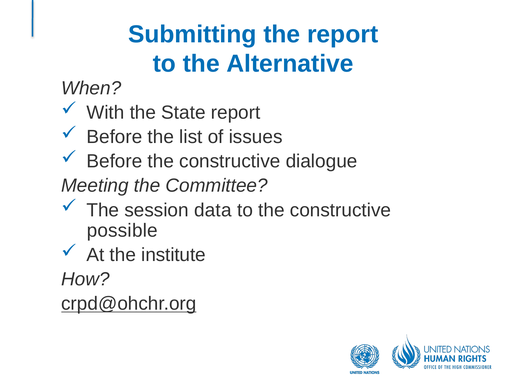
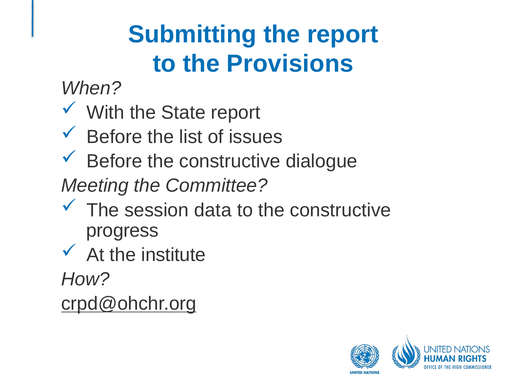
Alternative: Alternative -> Provisions
possible: possible -> progress
